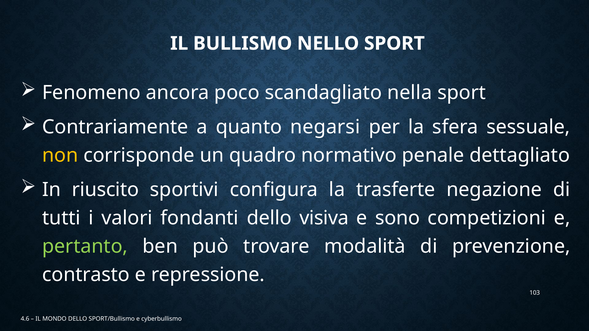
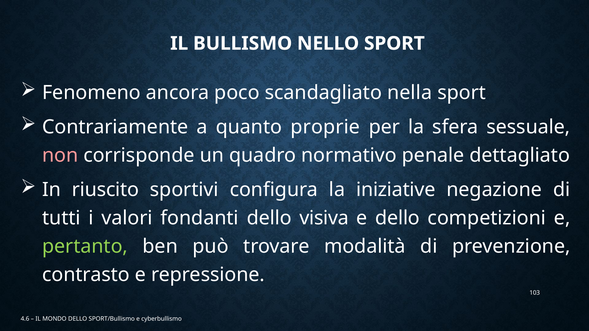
negarsi: negarsi -> proprie
non colour: yellow -> pink
trasferte: trasferte -> iniziative
e sono: sono -> dello
